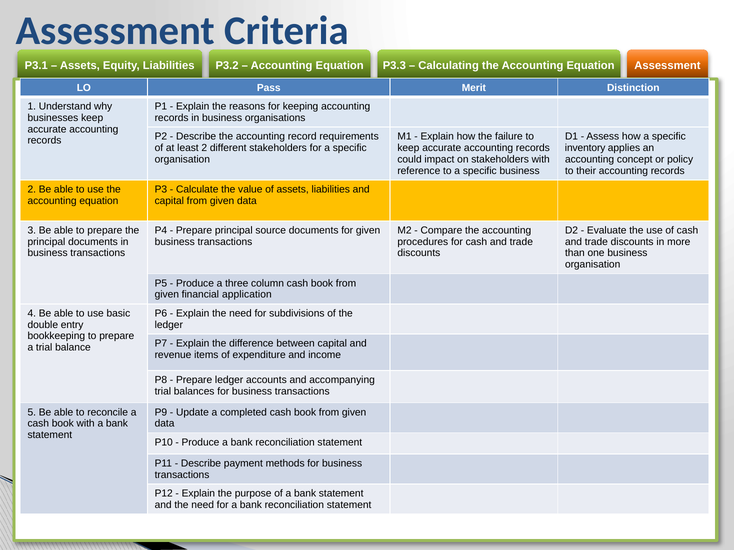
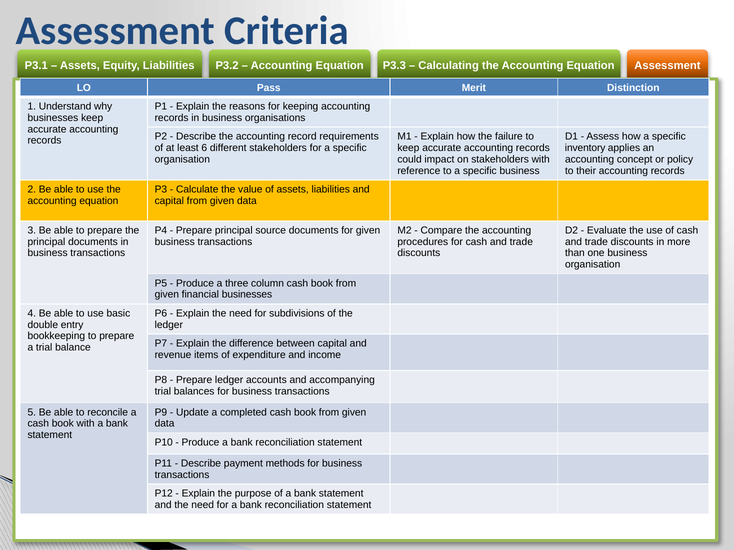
least 2: 2 -> 6
financial application: application -> businesses
